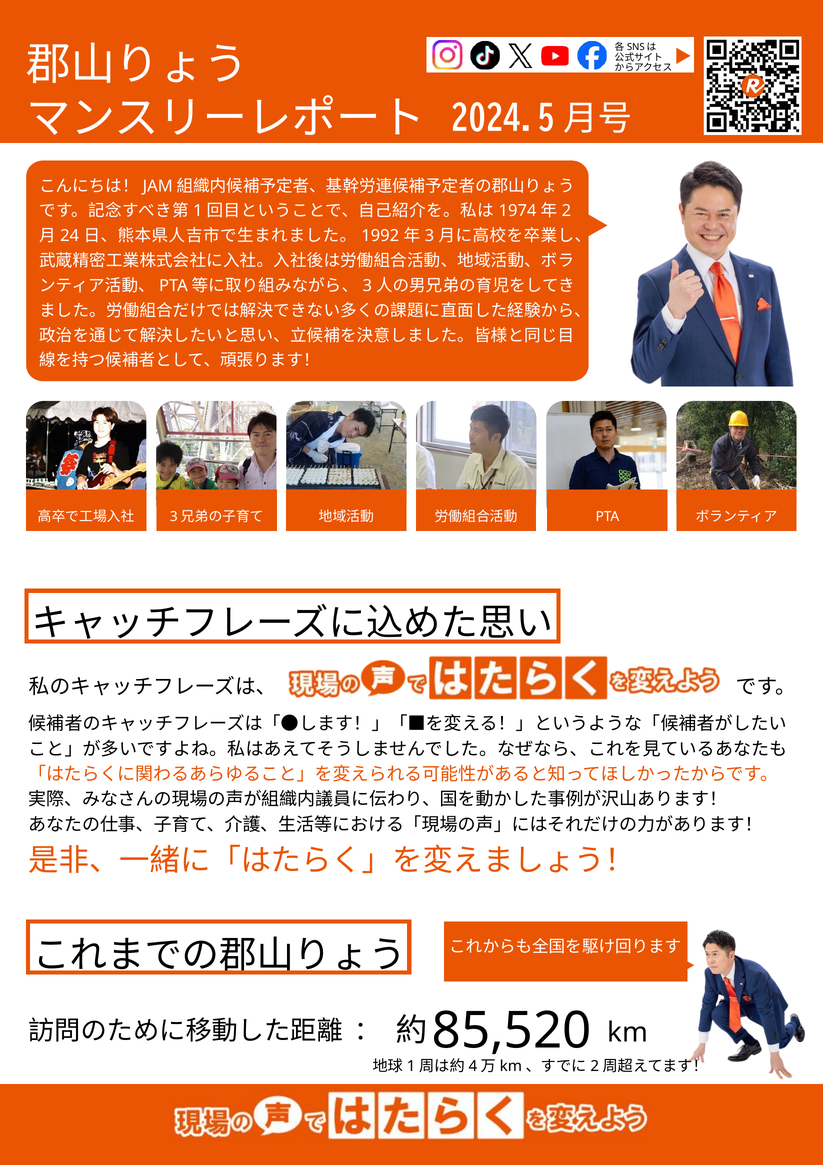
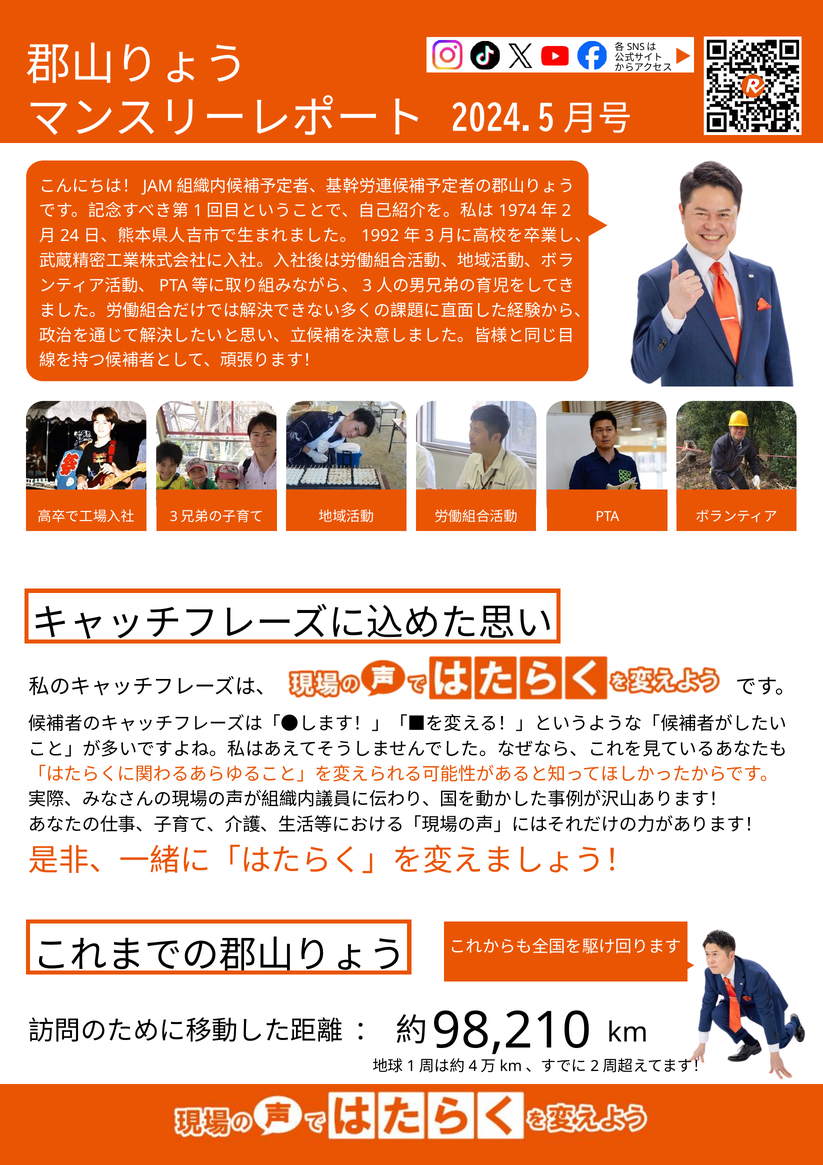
85,520: 85,520 -> 98,210
